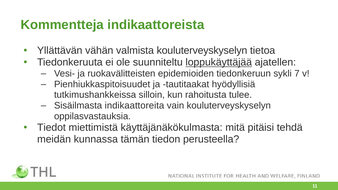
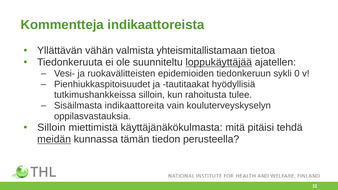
valmista kouluterveyskyselyn: kouluterveyskyselyn -> yhteismitallistamaan
7: 7 -> 0
Tiedot at (51, 128): Tiedot -> Silloin
meidän underline: none -> present
